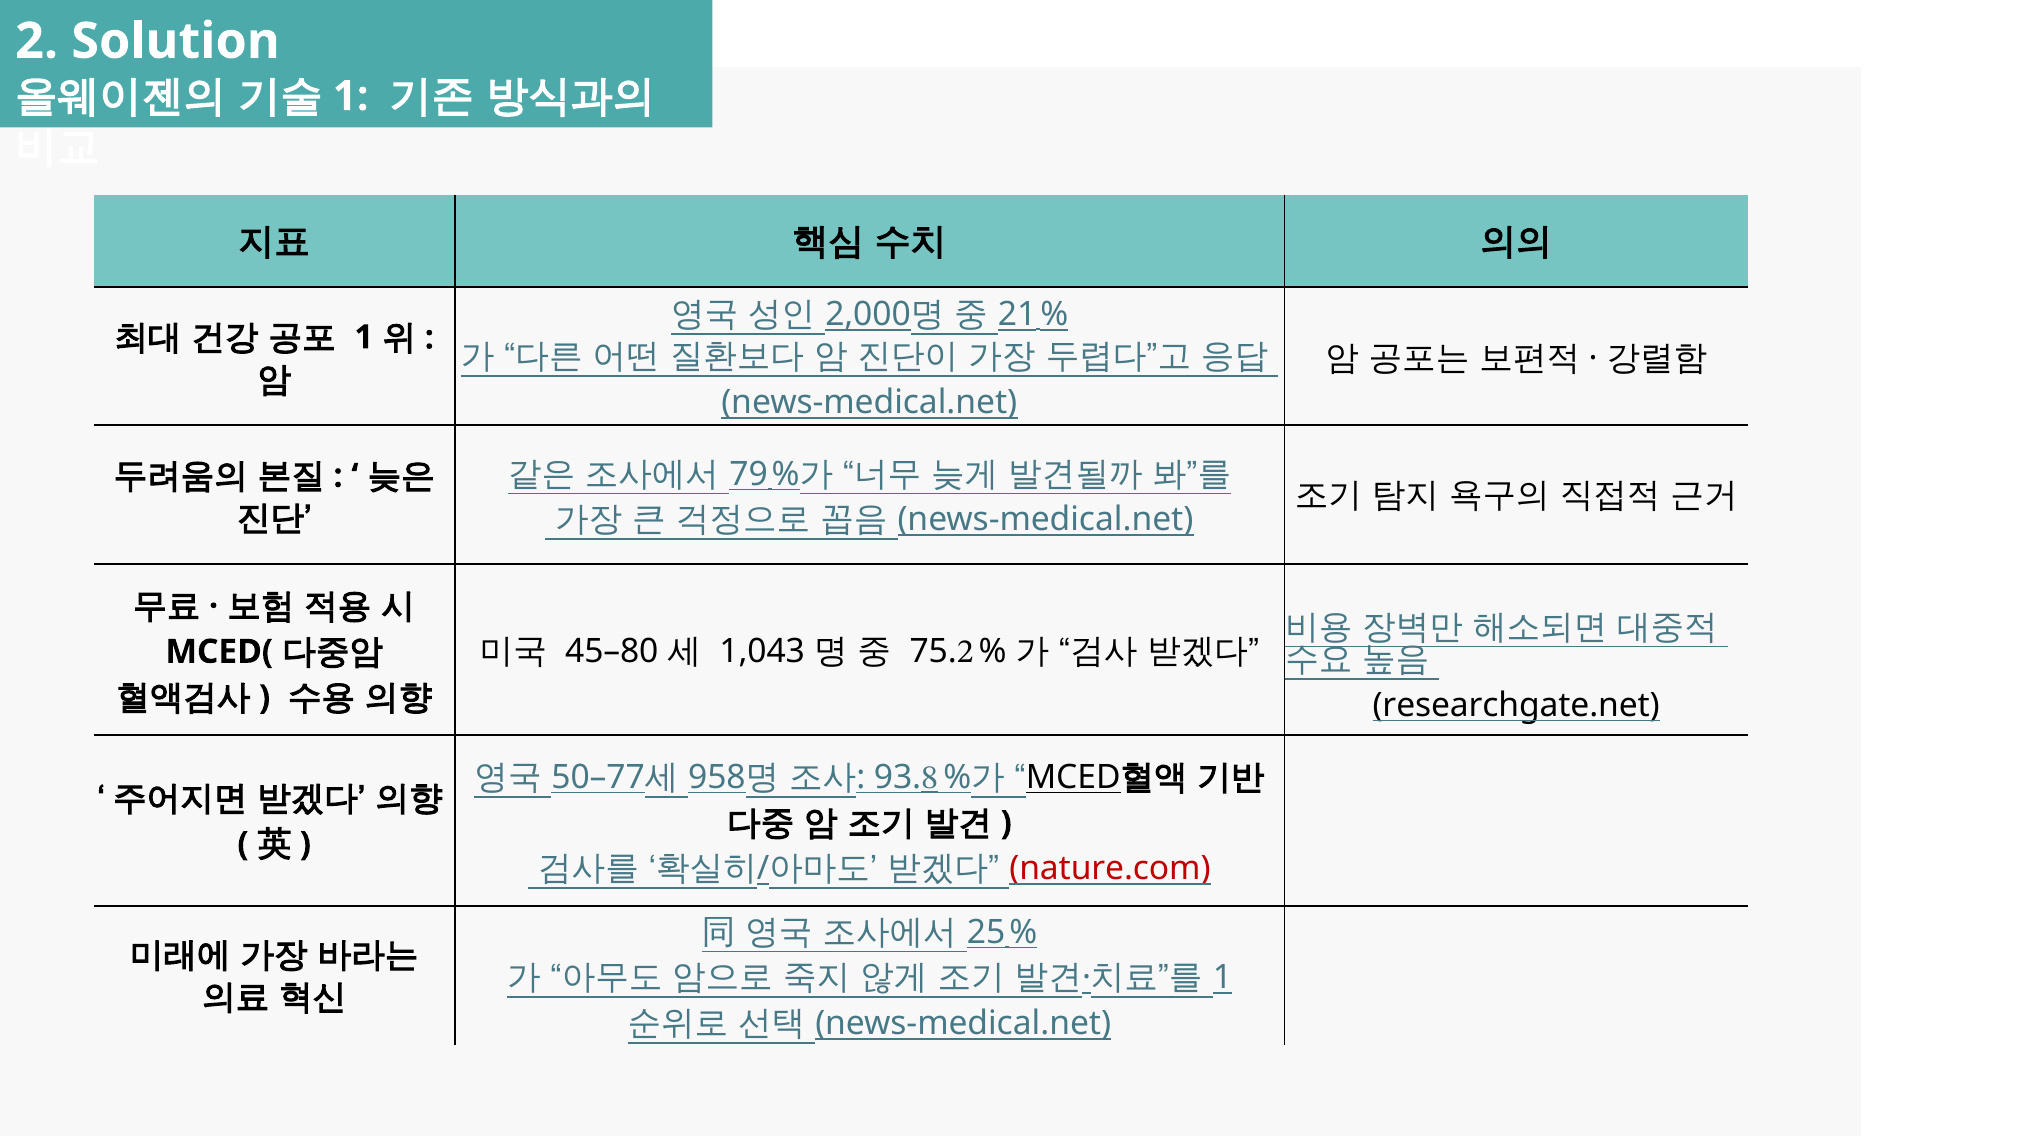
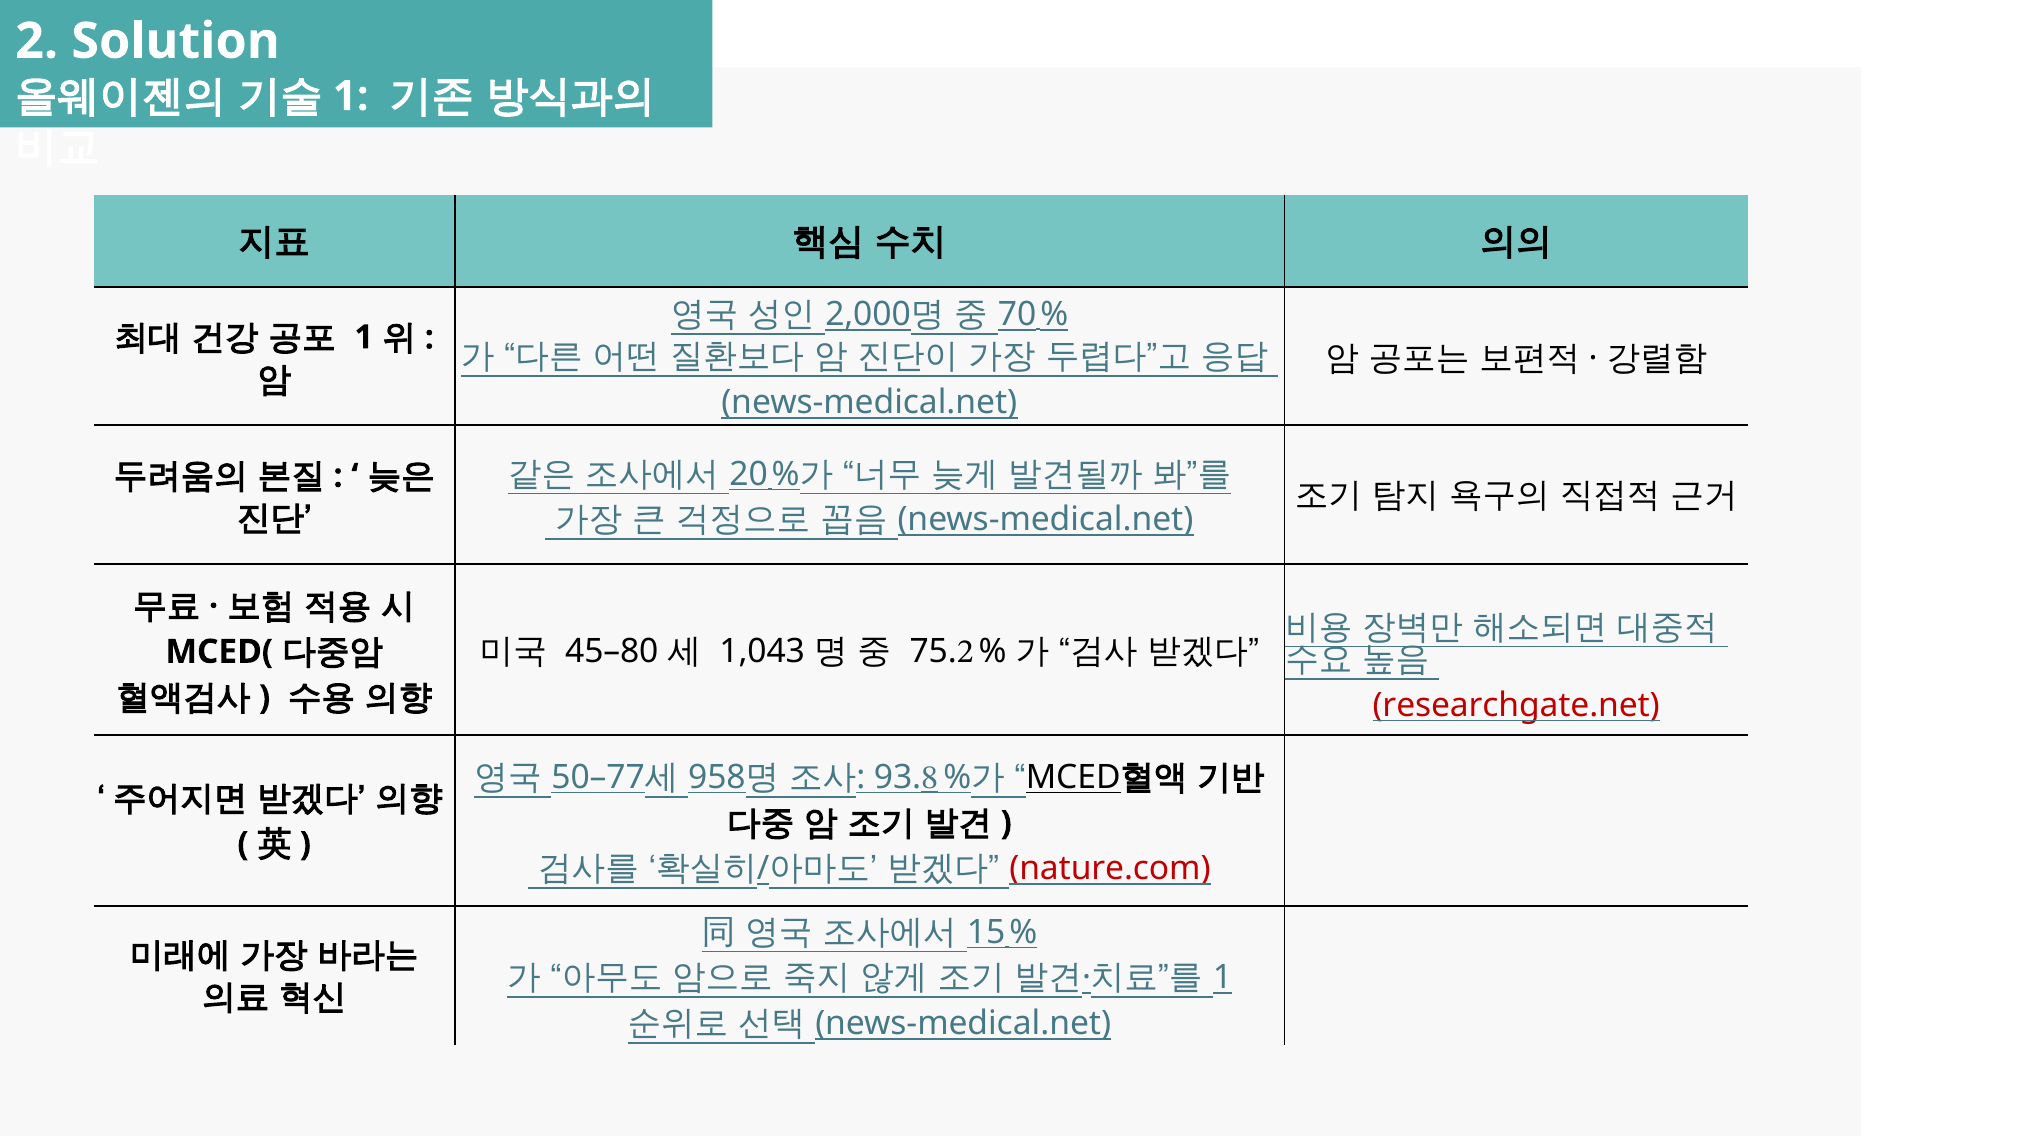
21: 21 -> 70
79: 79 -> 20
researchgate.net colour: black -> red
25: 25 -> 15
